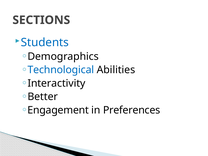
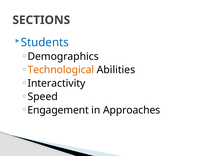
Technological colour: blue -> orange
Better: Better -> Speed
Preferences: Preferences -> Approaches
